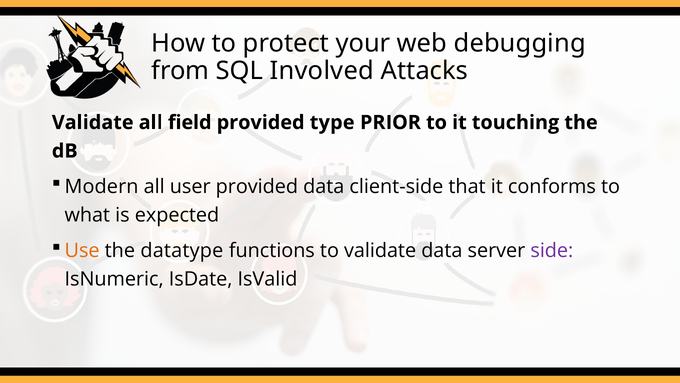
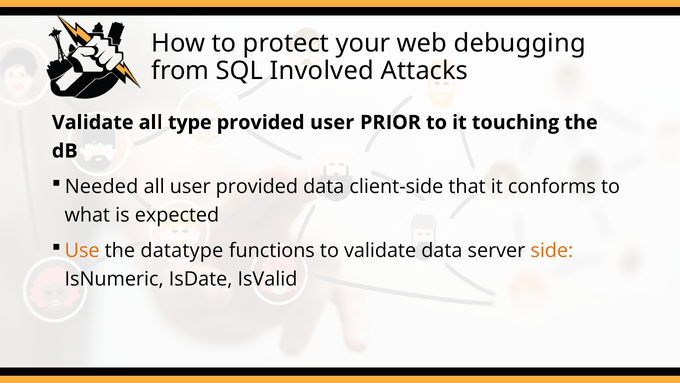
field: field -> type
provided type: type -> user
Modern: Modern -> Needed
side colour: purple -> orange
